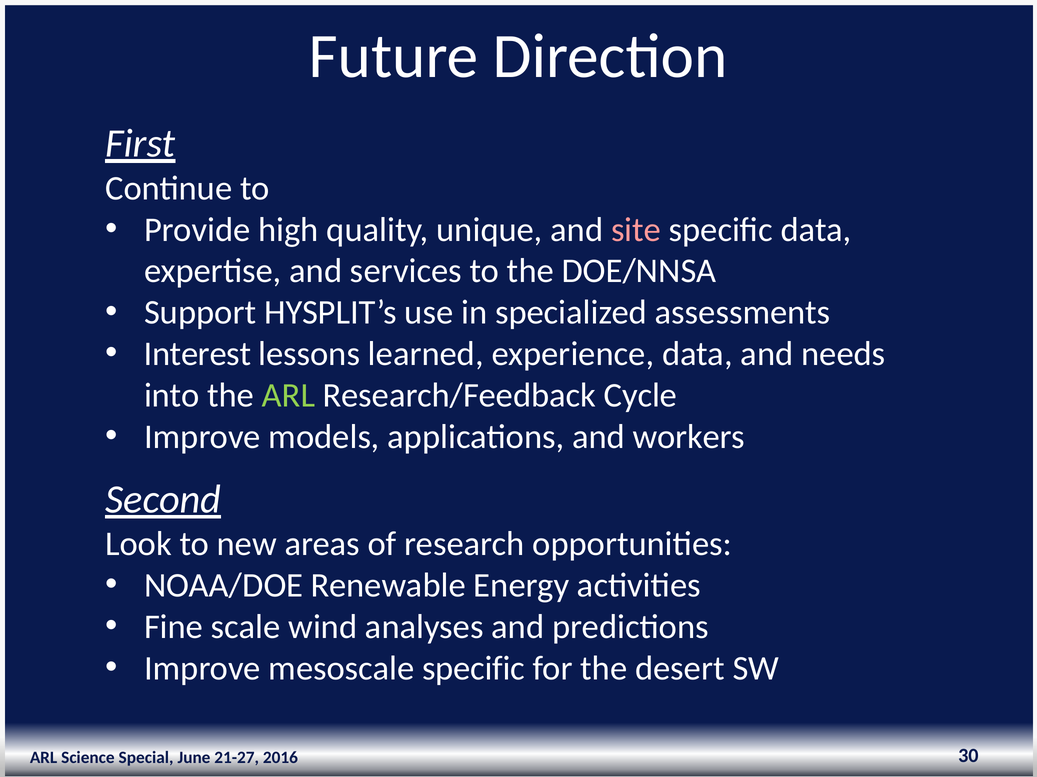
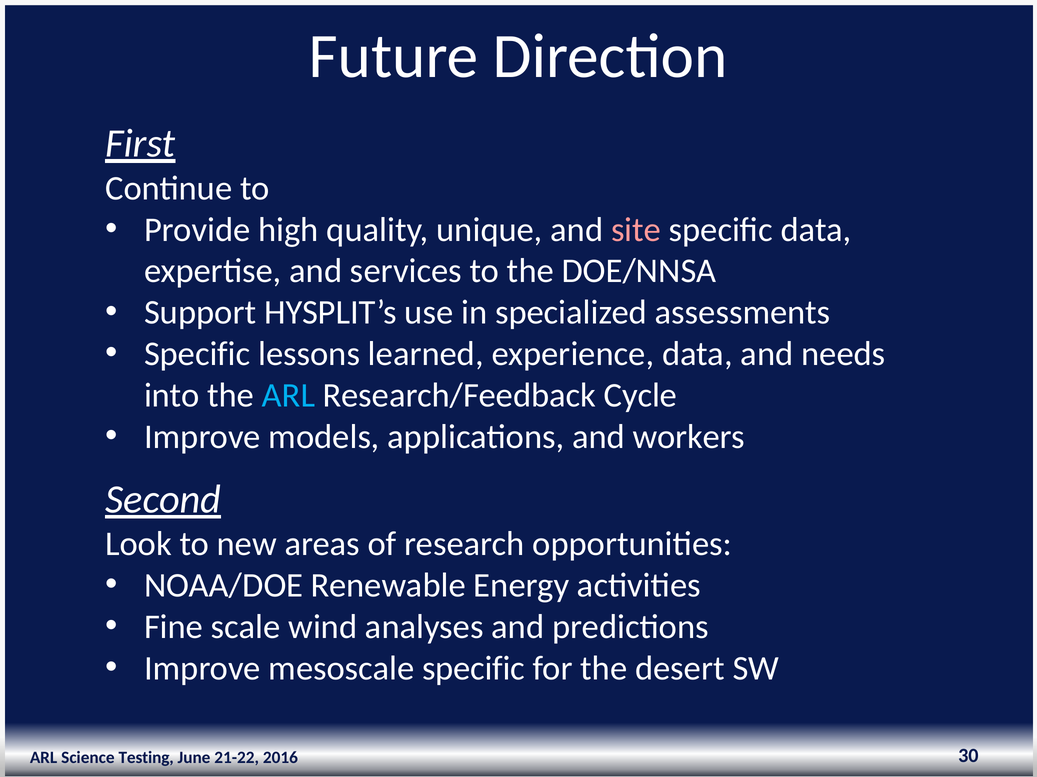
Interest at (197, 354): Interest -> Specific
ARL at (288, 396) colour: light green -> light blue
Special: Special -> Testing
21-27: 21-27 -> 21-22
